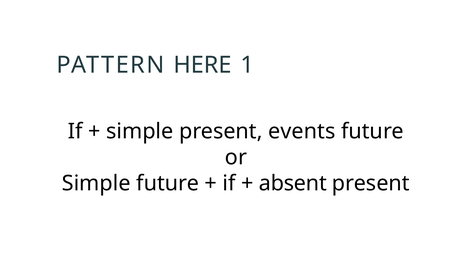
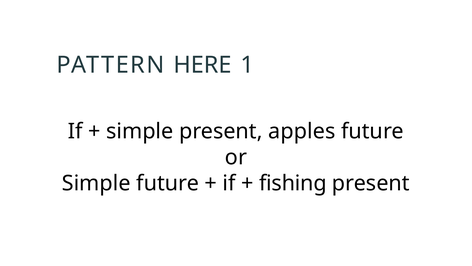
events: events -> apples
absent: absent -> fishing
